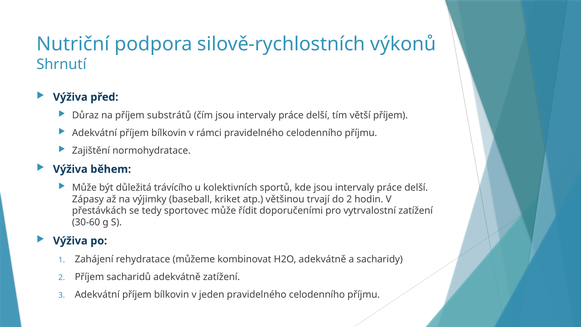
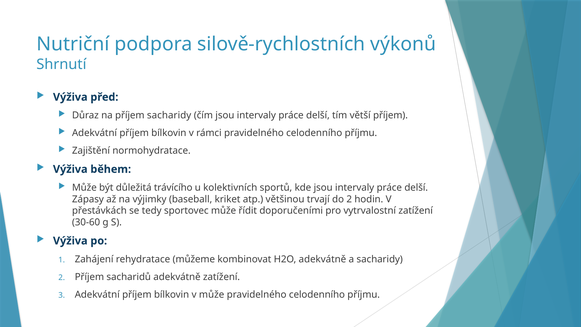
příjem substrátů: substrátů -> sacharidy
v jeden: jeden -> může
